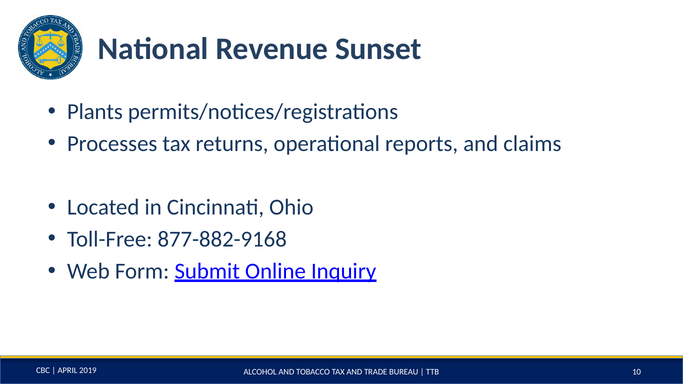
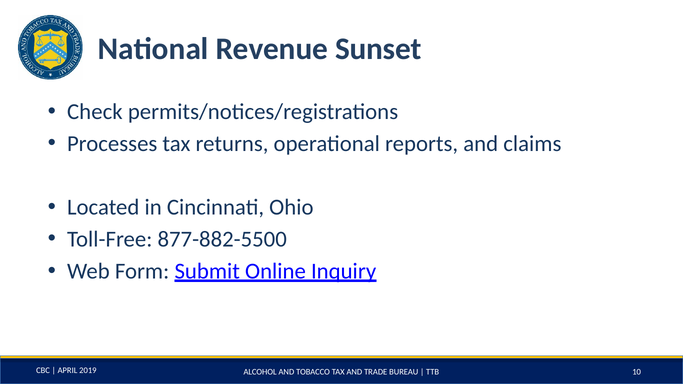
Plants: Plants -> Check
877-882-9168: 877-882-9168 -> 877-882-5500
